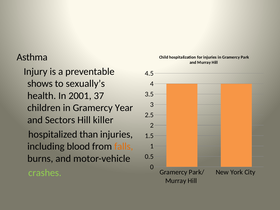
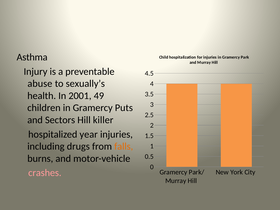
shows: shows -> abuse
37: 37 -> 49
Year: Year -> Puts
than: than -> year
blood: blood -> drugs
crashes colour: light green -> pink
